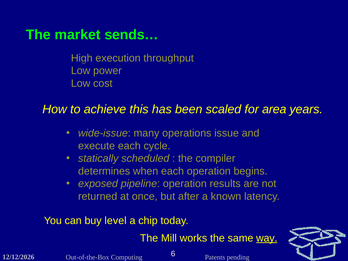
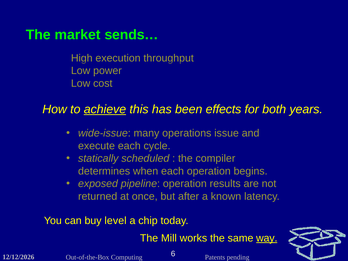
achieve underline: none -> present
scaled: scaled -> effects
area: area -> both
